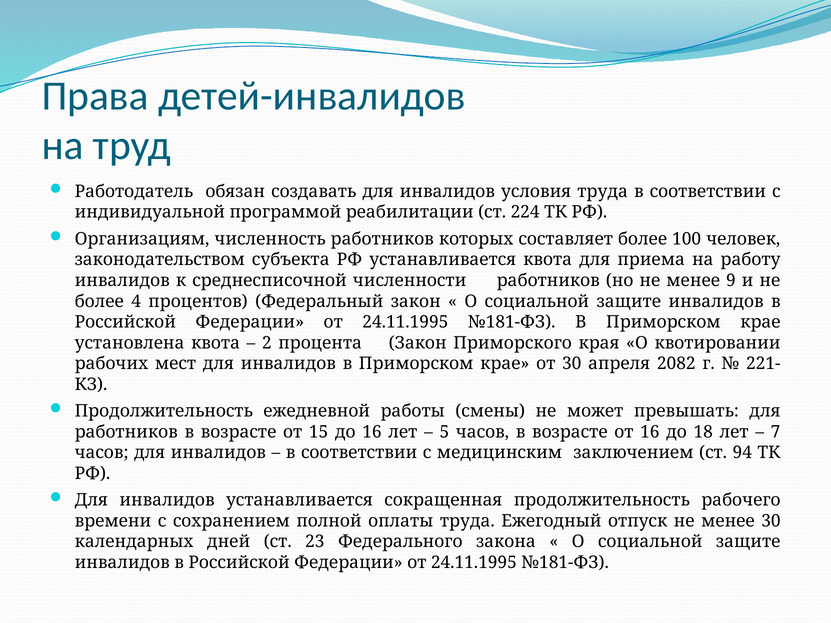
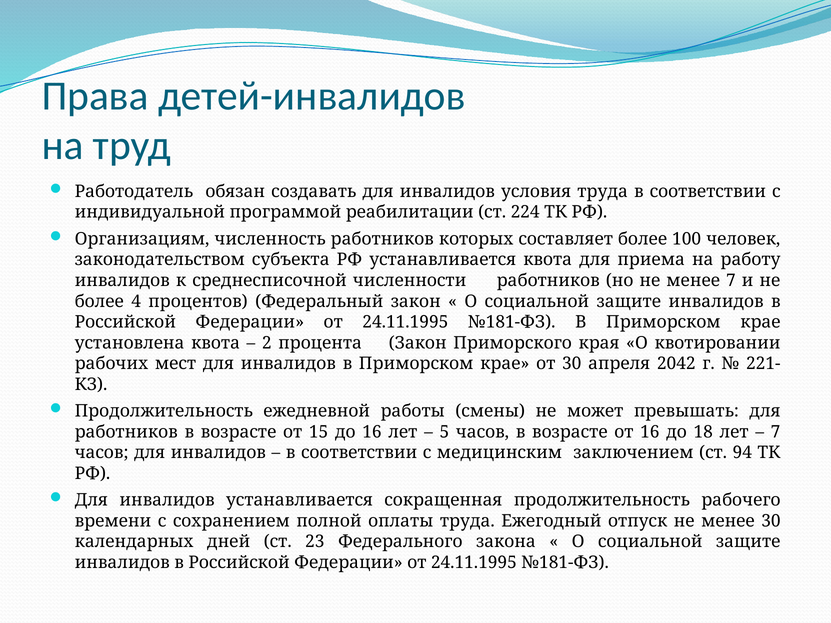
менее 9: 9 -> 7
2082: 2082 -> 2042
